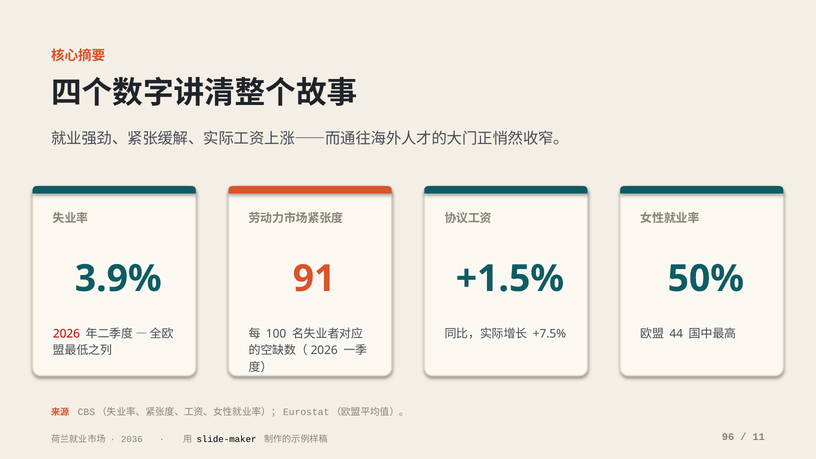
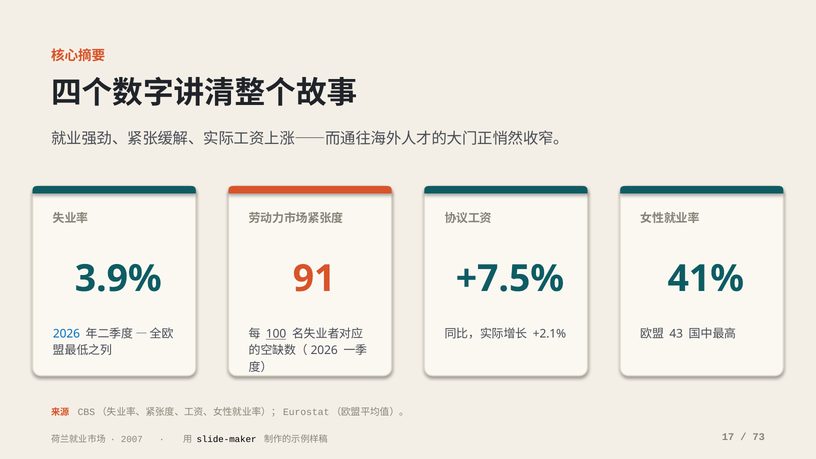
+1.5%: +1.5% -> +7.5%
50%: 50% -> 41%
100 underline: none -> present
+7.5%: +7.5% -> +2.1%
44: 44 -> 43
2026 colour: red -> blue
2036: 2036 -> 2007
96: 96 -> 17
11: 11 -> 73
